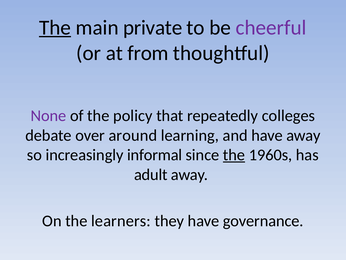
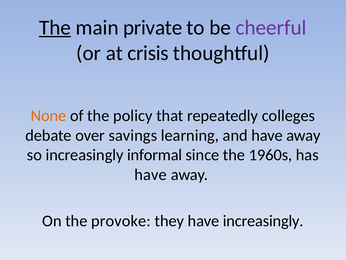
from: from -> crisis
None colour: purple -> orange
around: around -> savings
the at (234, 155) underline: present -> none
adult at (151, 174): adult -> have
learners: learners -> provoke
have governance: governance -> increasingly
